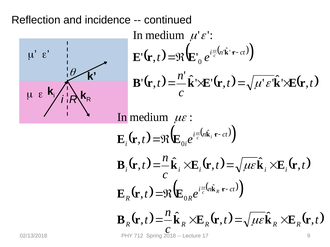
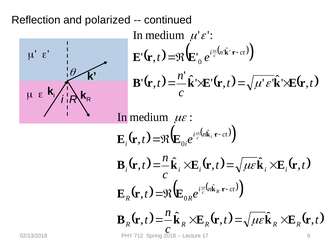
incidence: incidence -> polarized
